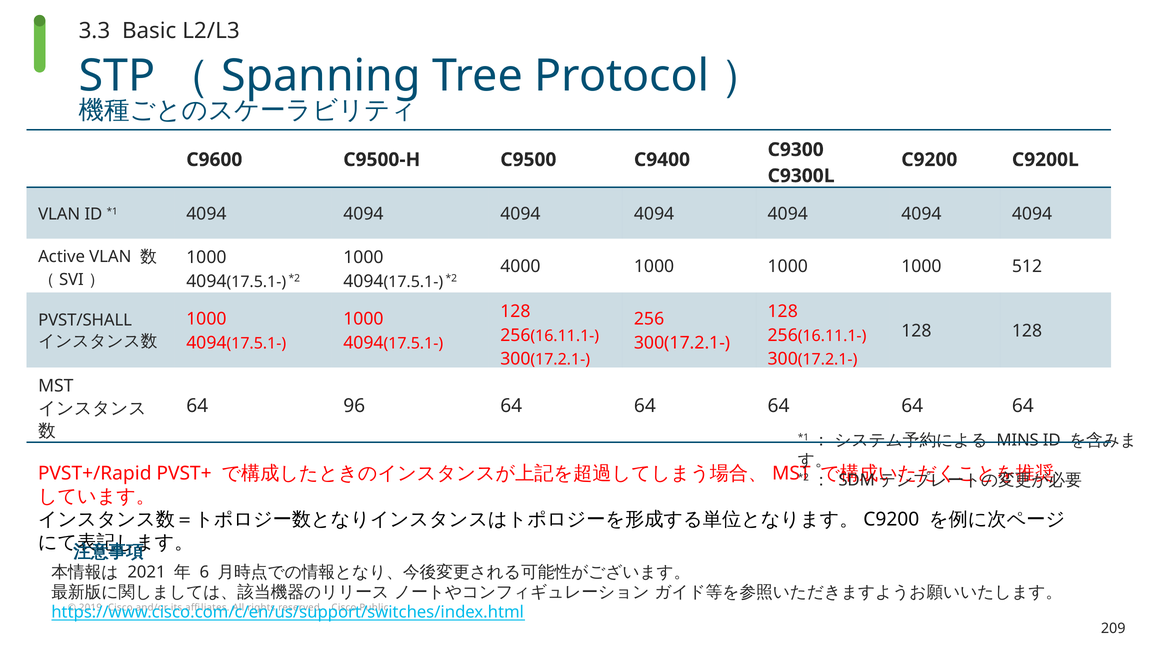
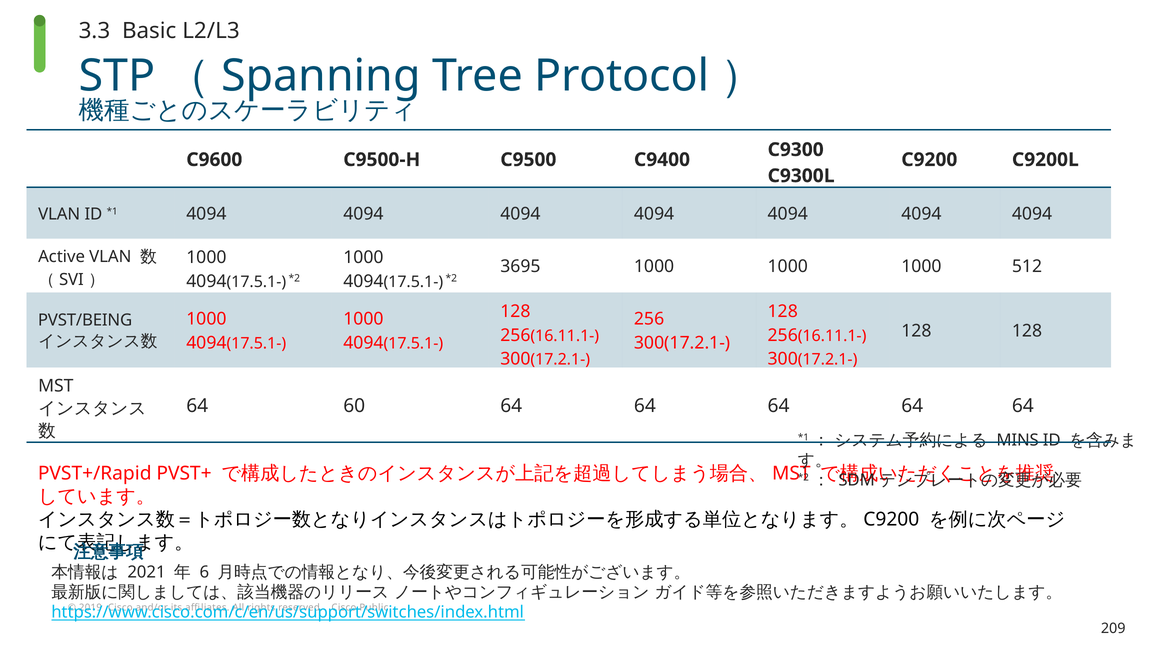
4000: 4000 -> 3695
PVST/SHALL: PVST/SHALL -> PVST/BEING
96: 96 -> 60
